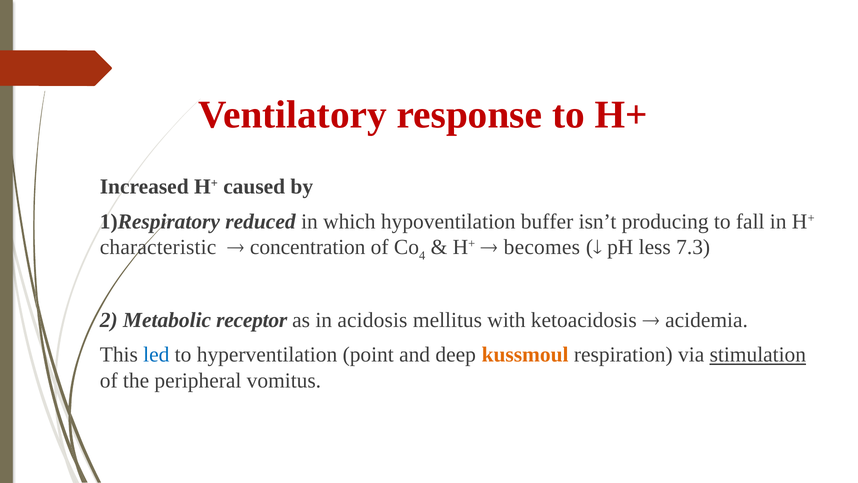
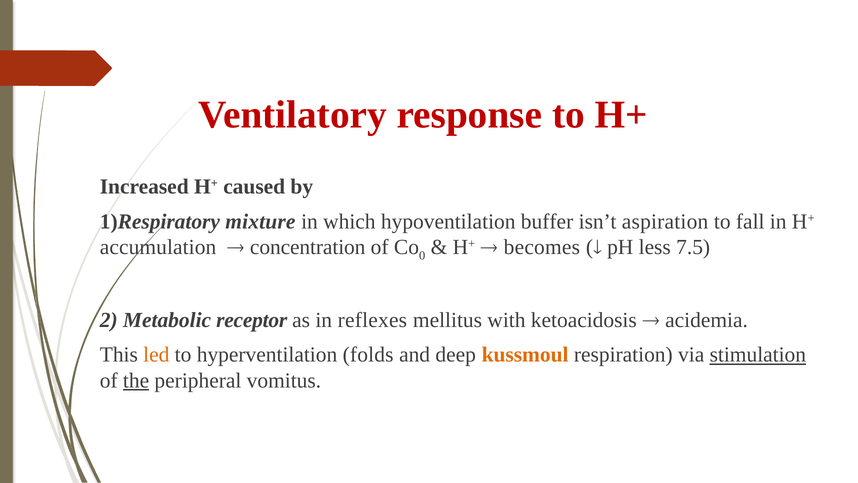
reduced: reduced -> mixture
producing: producing -> aspiration
characteristic: characteristic -> accumulation
4: 4 -> 0
7.3: 7.3 -> 7.5
acidosis: acidosis -> reflexes
led colour: blue -> orange
point: point -> folds
the underline: none -> present
